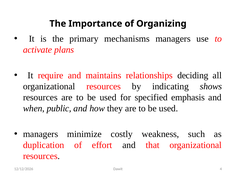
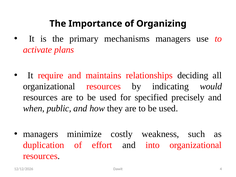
shows: shows -> would
emphasis: emphasis -> precisely
that: that -> into
